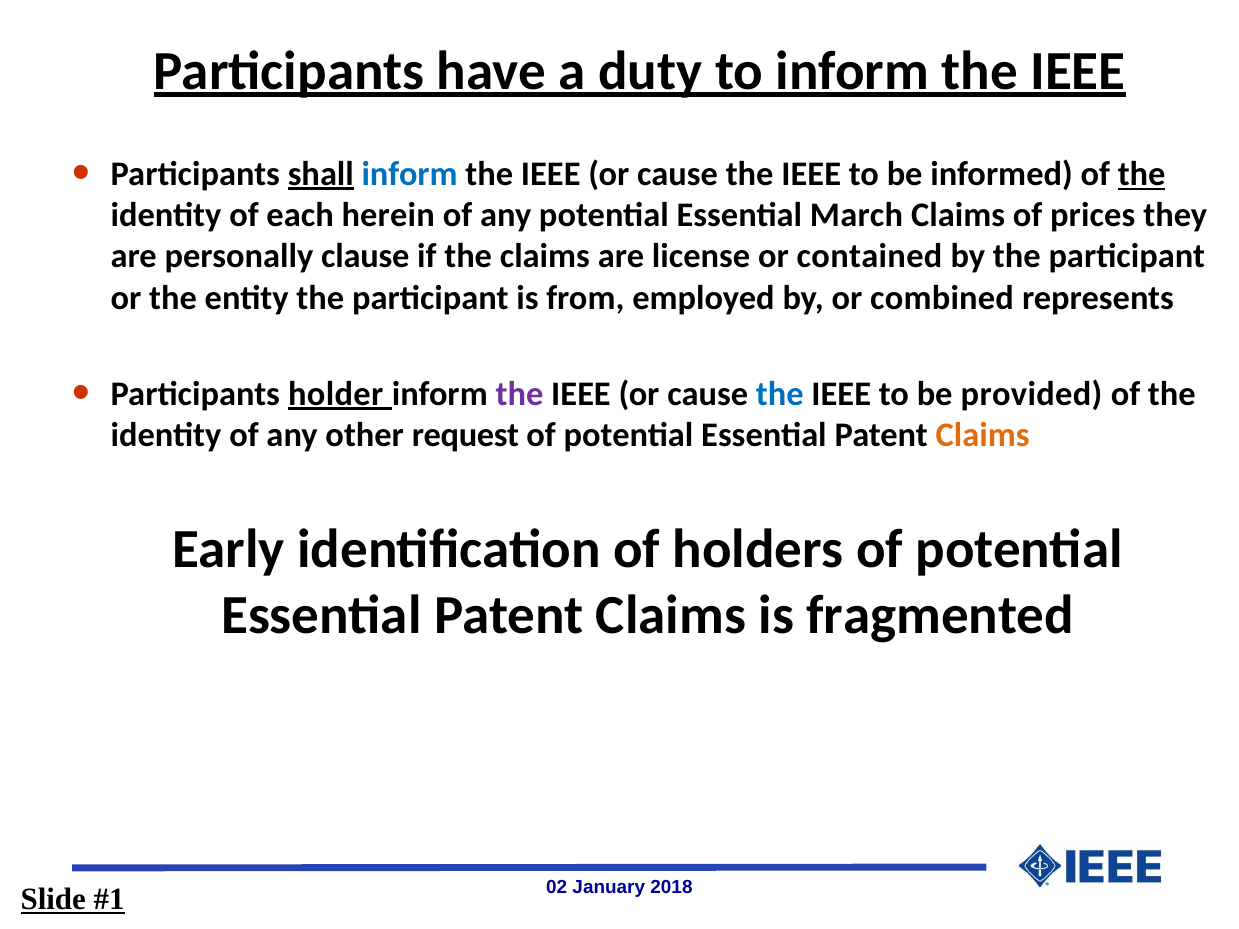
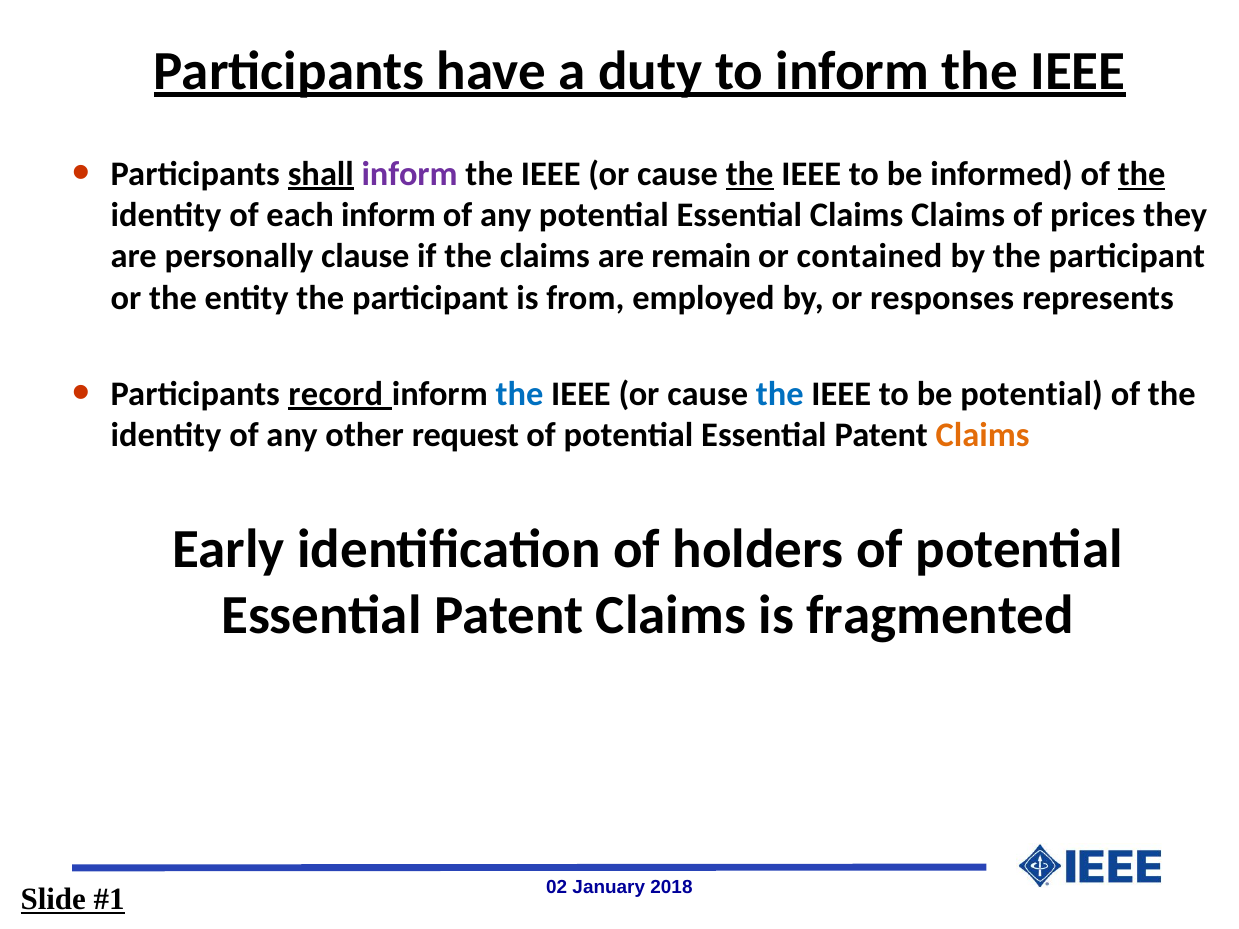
inform at (410, 174) colour: blue -> purple
the at (750, 174) underline: none -> present
each herein: herein -> inform
Essential March: March -> Claims
license: license -> remain
combined: combined -> responses
holder: holder -> record
the at (519, 394) colour: purple -> blue
be provided: provided -> potential
